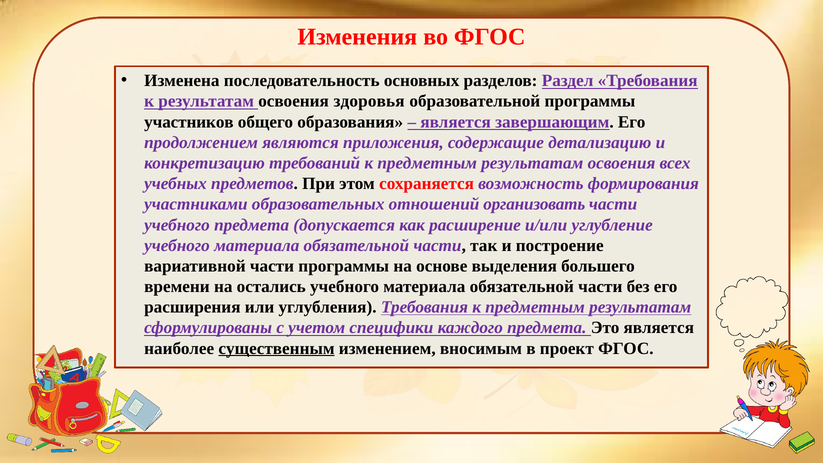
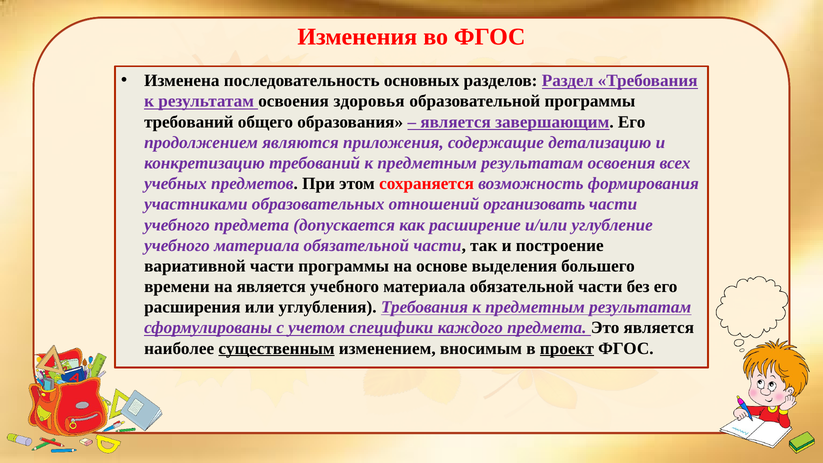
участников at (189, 122): участников -> требований
на остались: остались -> является
проект underline: none -> present
